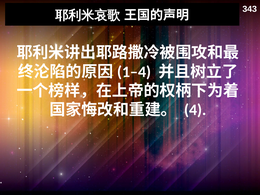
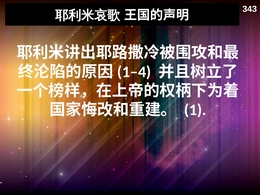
4: 4 -> 1
